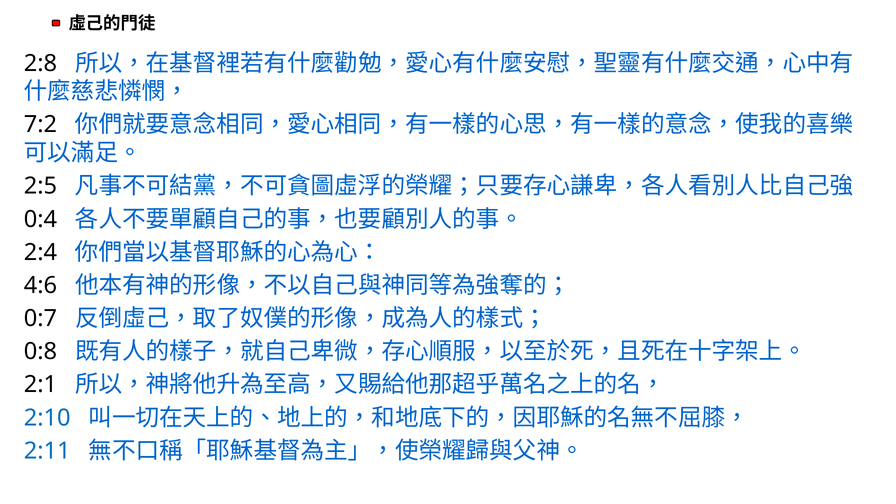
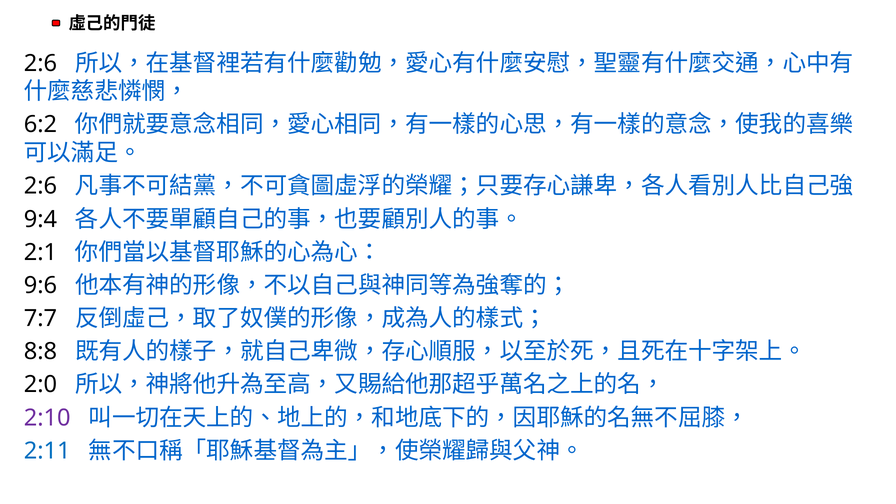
2:8 at (40, 63): 2:8 -> 2:6
7:2: 7:2 -> 6:2
2:5 at (40, 186): 2:5 -> 2:6
0:4: 0:4 -> 9:4
2:4: 2:4 -> 2:1
4:6: 4:6 -> 9:6
0:7: 0:7 -> 7:7
0:8: 0:8 -> 8:8
2:1: 2:1 -> 2:0
2:10 colour: blue -> purple
